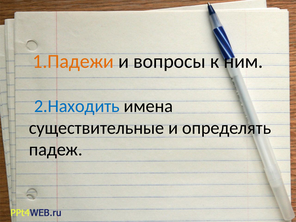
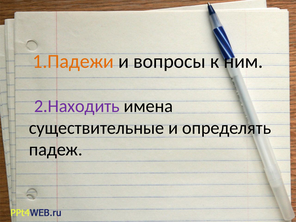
2.Находить colour: blue -> purple
